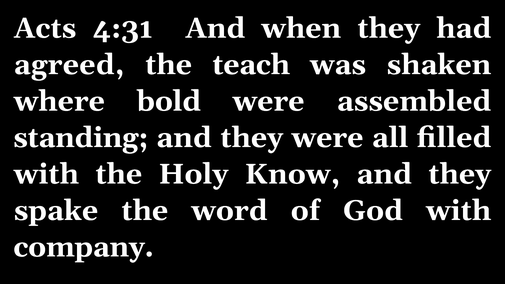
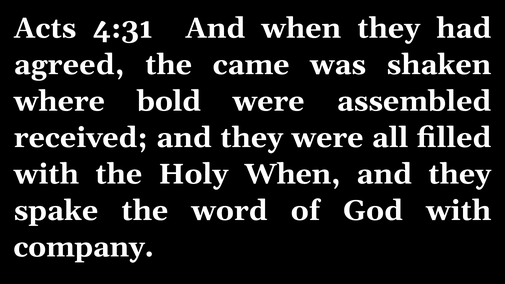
teach: teach -> came
standing: standing -> received
Holy Know: Know -> When
